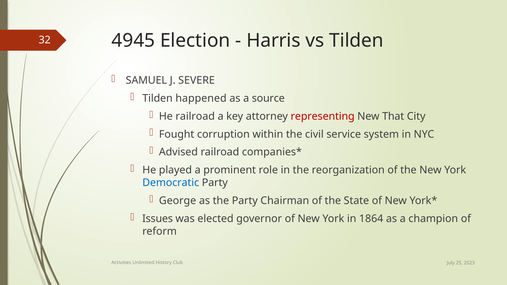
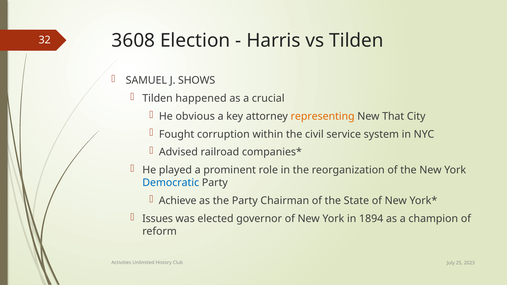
4945: 4945 -> 3608
SEVERE: SEVERE -> SHOWS
source: source -> crucial
He railroad: railroad -> obvious
representing colour: red -> orange
George: George -> Achieve
1864: 1864 -> 1894
